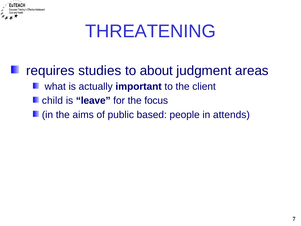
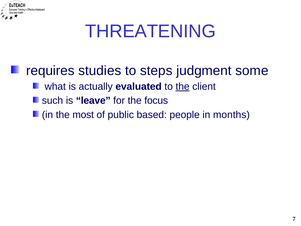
about: about -> steps
areas: areas -> some
important: important -> evaluated
the at (183, 87) underline: none -> present
child: child -> such
aims: aims -> most
attends: attends -> months
